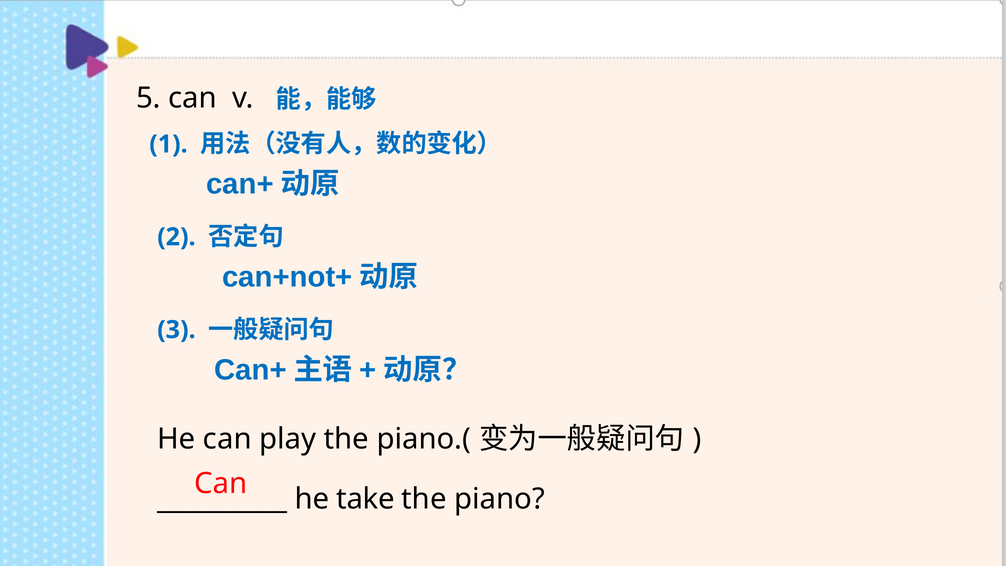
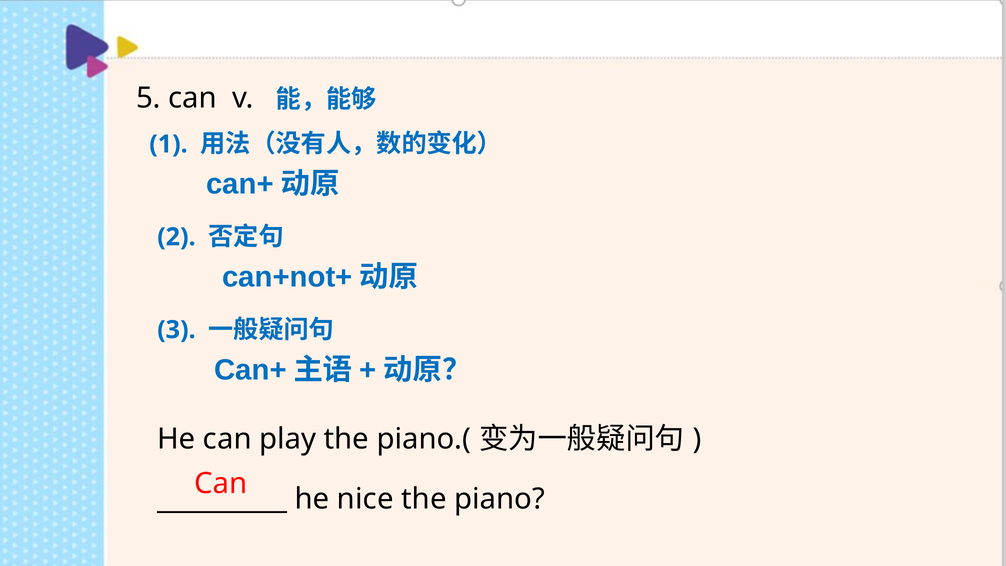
take: take -> nice
